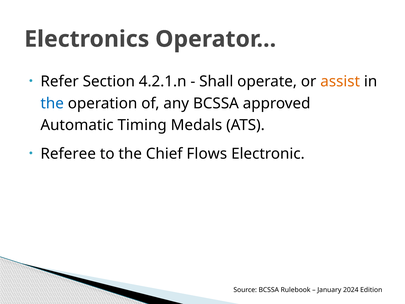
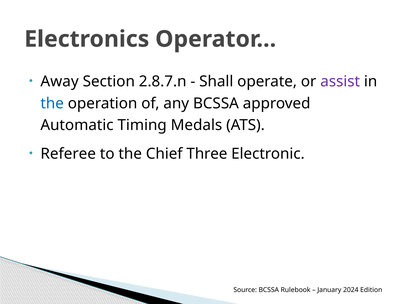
Refer: Refer -> Away
4.2.1.n: 4.2.1.n -> 2.8.7.n
assist colour: orange -> purple
Flows: Flows -> Three
